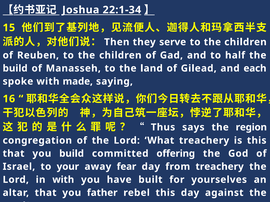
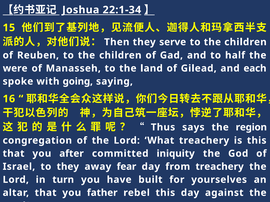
build at (15, 68): build -> were
made: made -> going
you build: build -> after
offering: offering -> iniquity
to your: your -> they
in with: with -> turn
